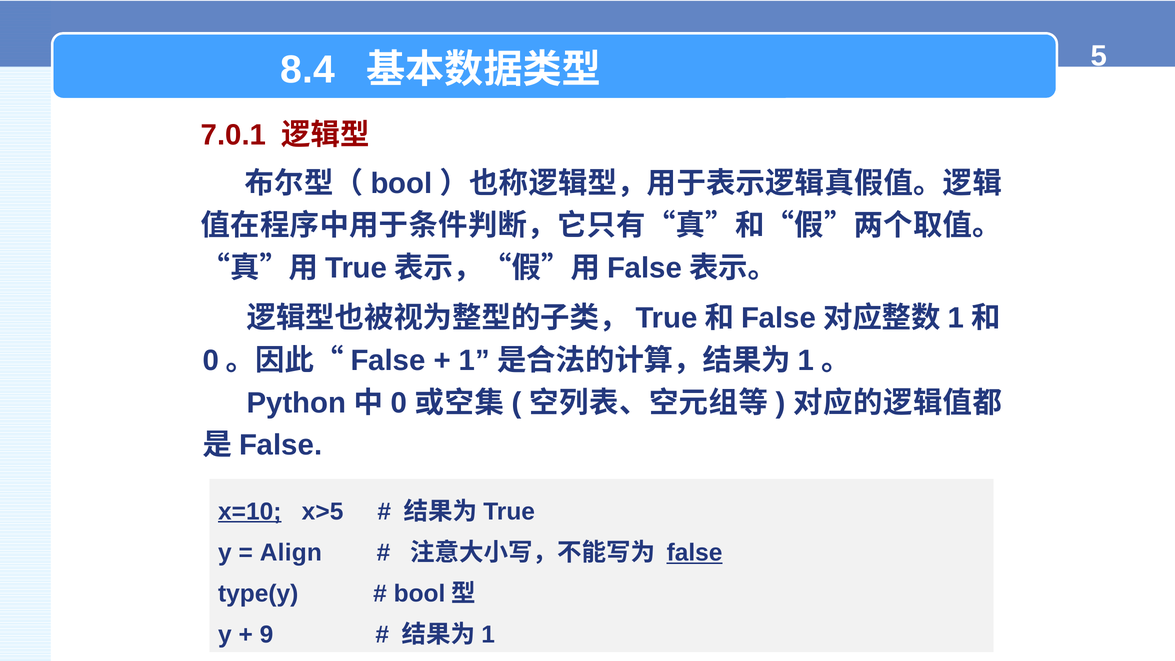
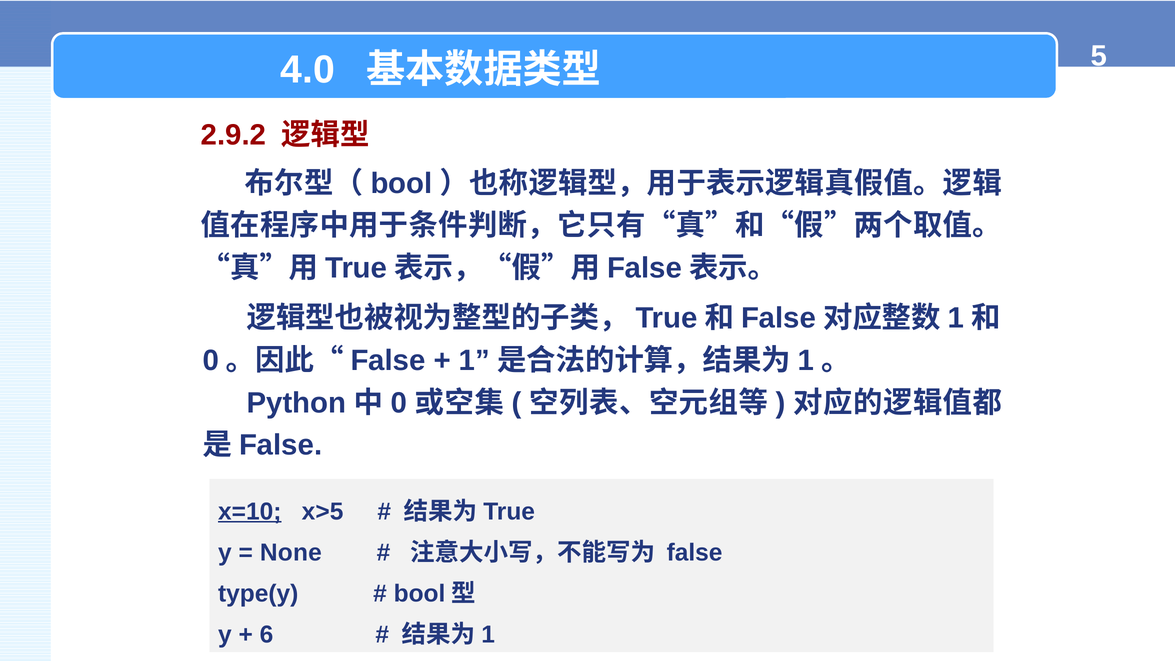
8.4: 8.4 -> 4.0
7.0.1: 7.0.1 -> 2.9.2
Align: Align -> None
false underline: present -> none
9: 9 -> 6
